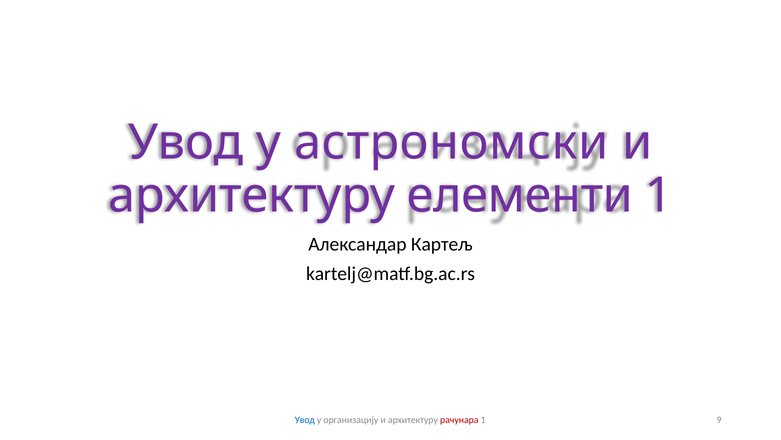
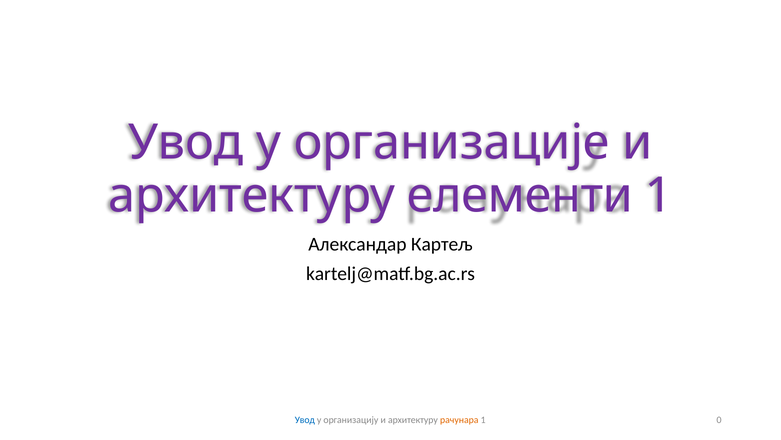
астрономски: астрономски -> организације
рачунара colour: red -> orange
9: 9 -> 0
